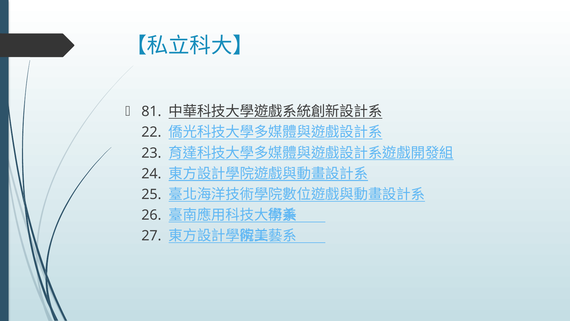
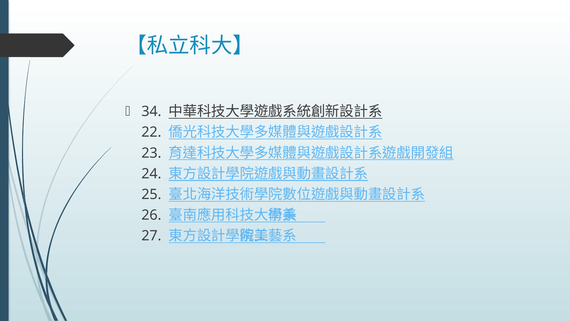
81: 81 -> 34
